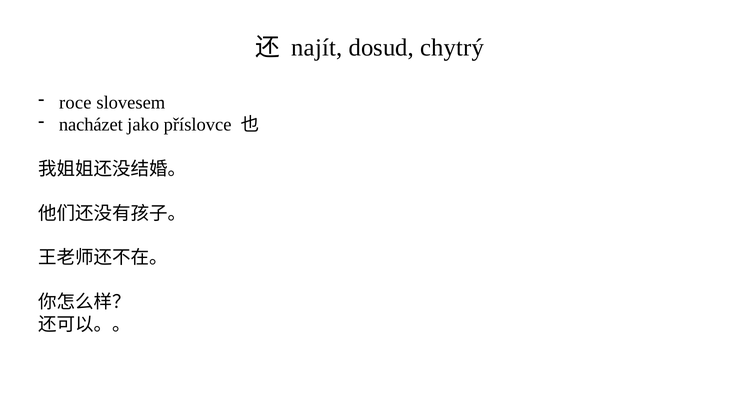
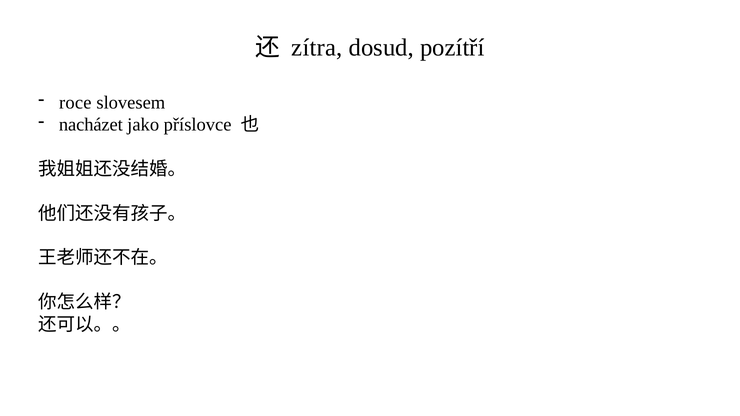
najít: najít -> zítra
chytrý: chytrý -> pozítří
